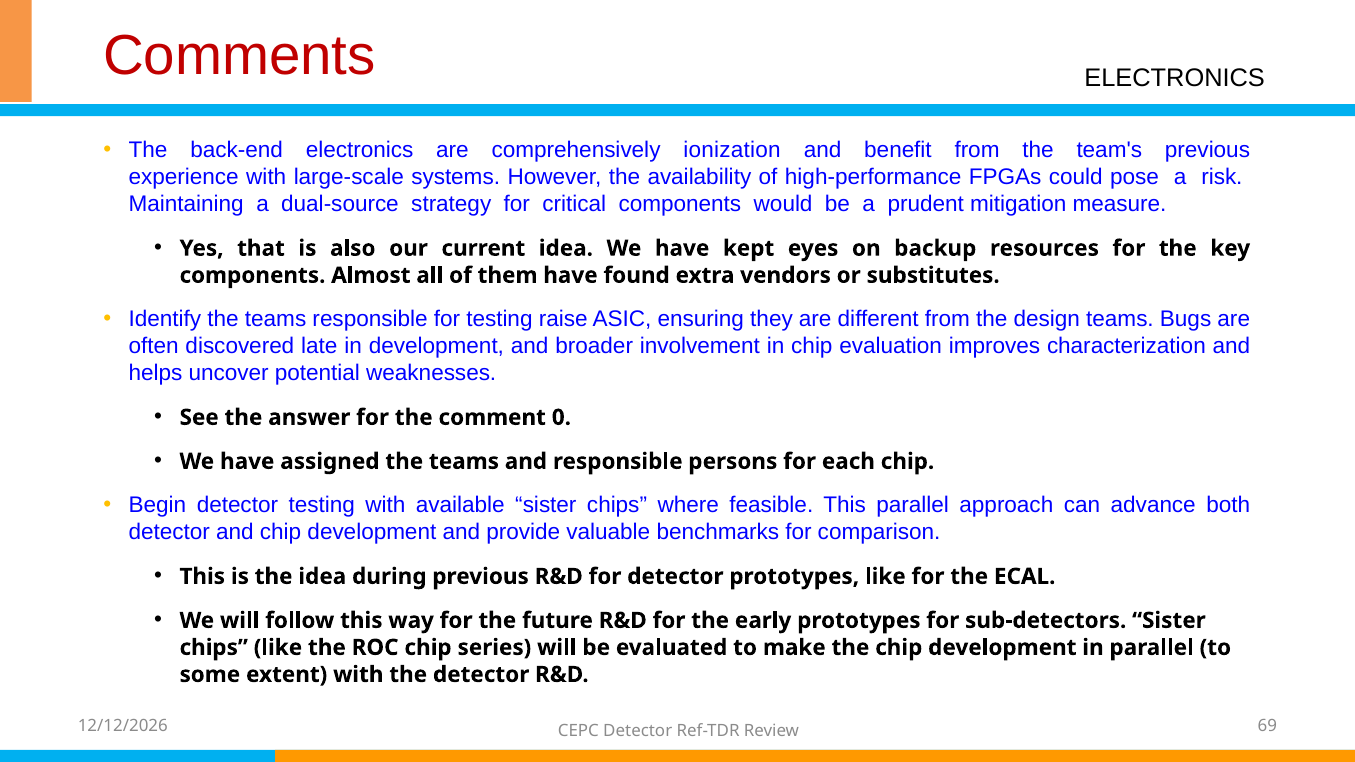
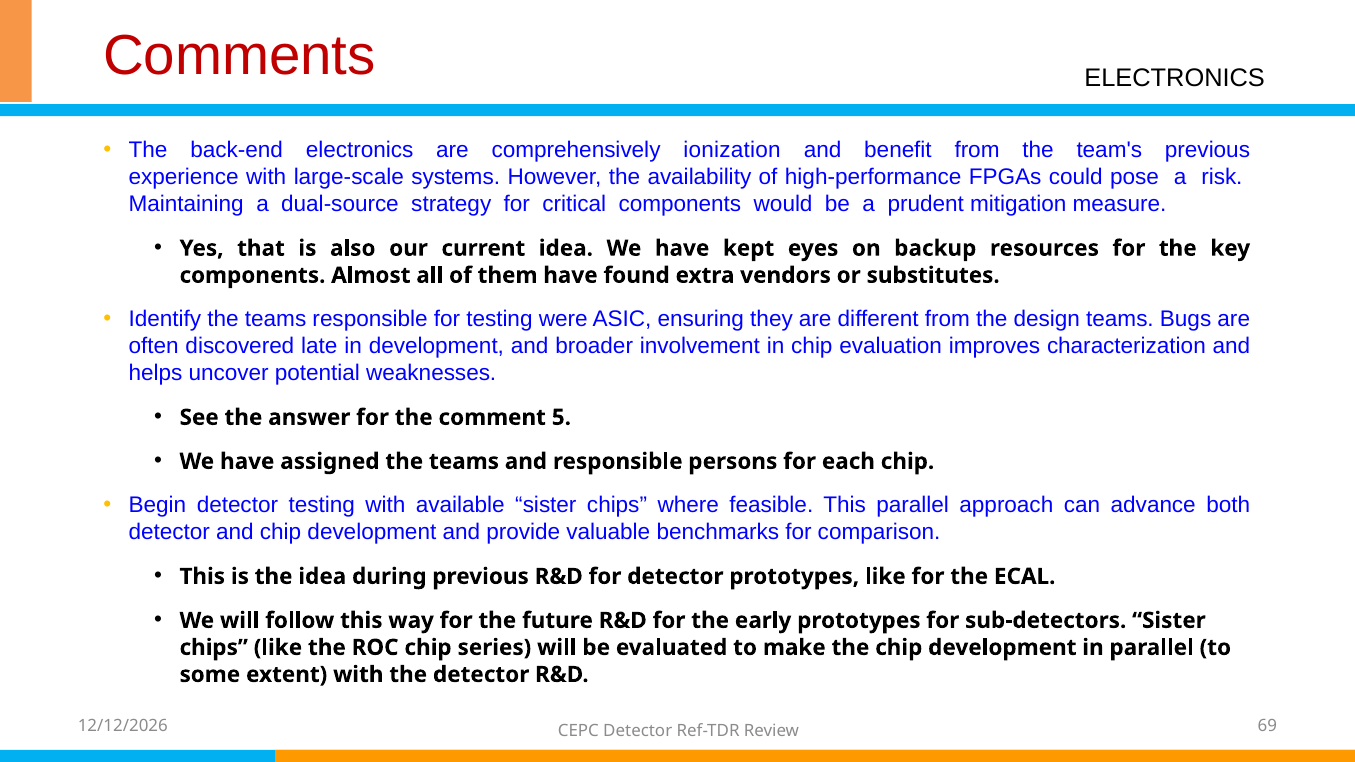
raise: raise -> were
0: 0 -> 5
